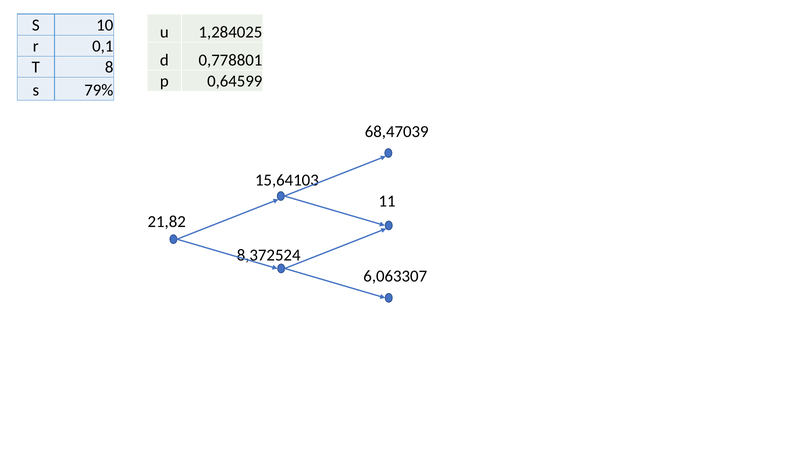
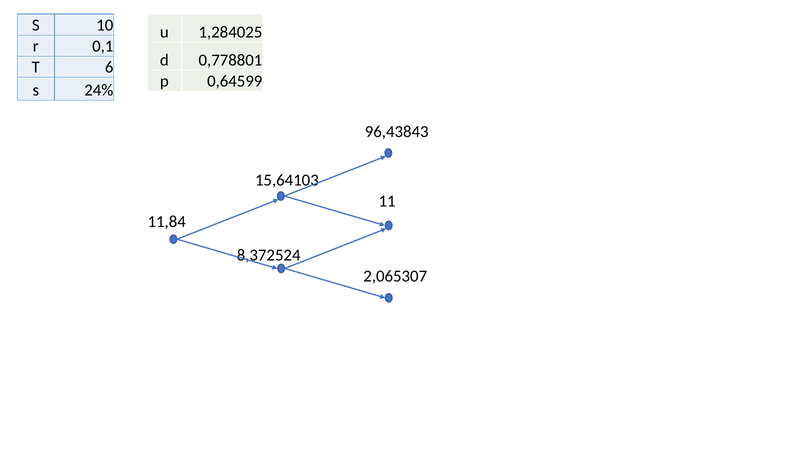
8: 8 -> 6
79%: 79% -> 24%
68,47039: 68,47039 -> 96,43843
21,82: 21,82 -> 11,84
6,063307: 6,063307 -> 2,065307
